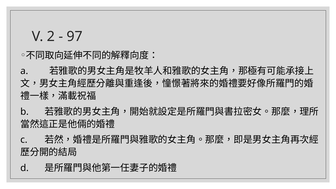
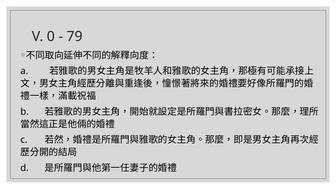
2: 2 -> 0
97: 97 -> 79
